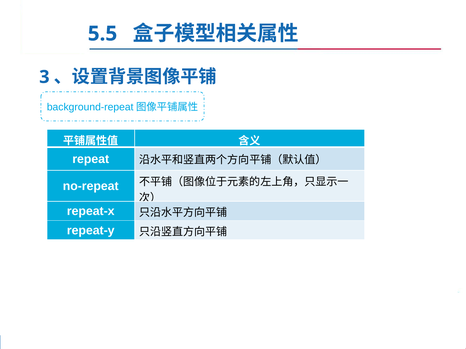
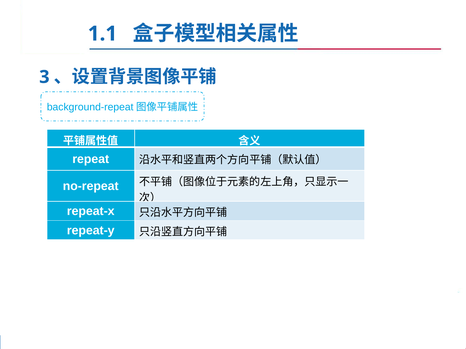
5.5: 5.5 -> 1.1
